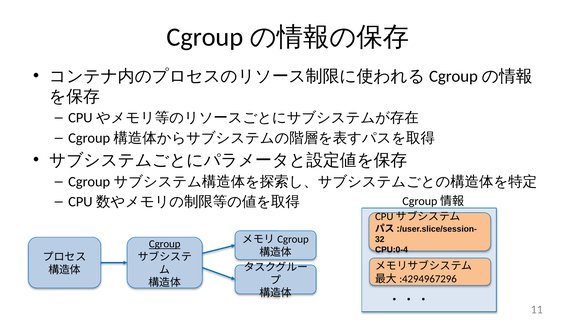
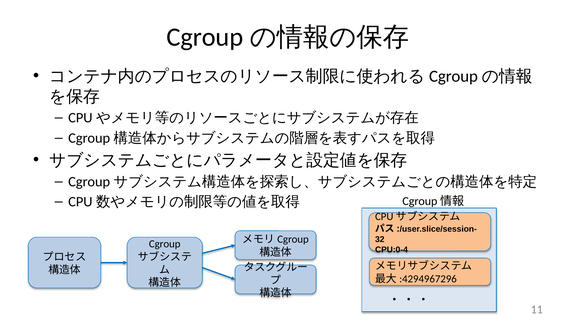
Cgroup underline: present -> none
